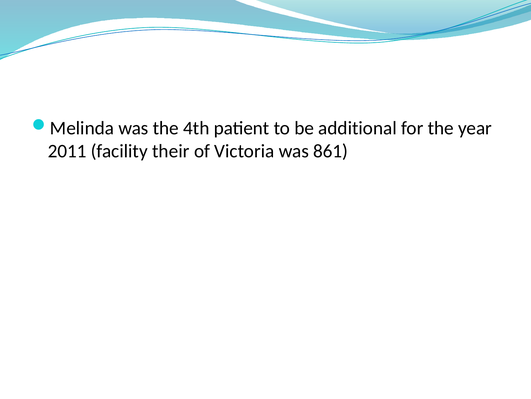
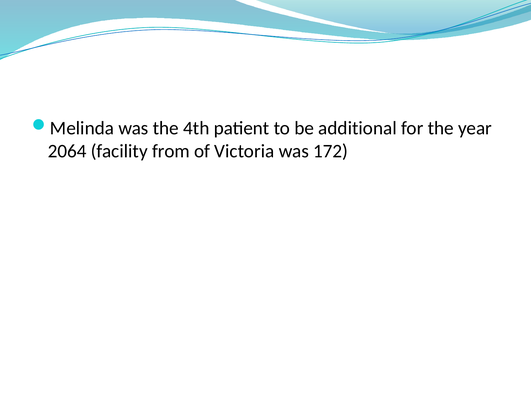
2011: 2011 -> 2064
their: their -> from
861: 861 -> 172
